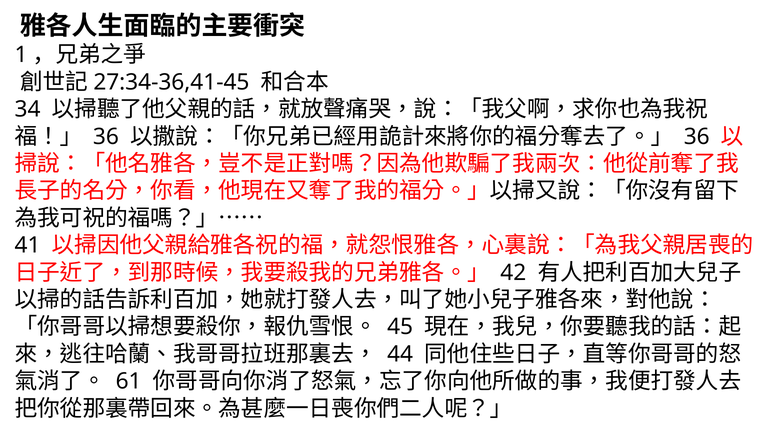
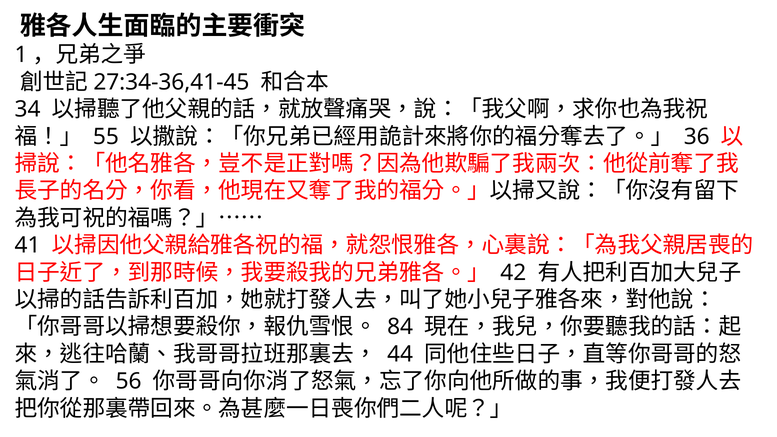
36 at (106, 137): 36 -> 55
45: 45 -> 84
61: 61 -> 56
